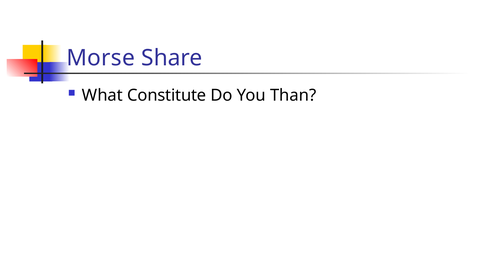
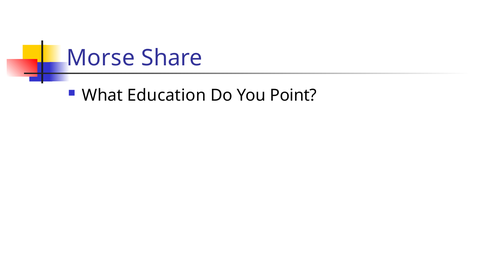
Constitute: Constitute -> Education
Than: Than -> Point
